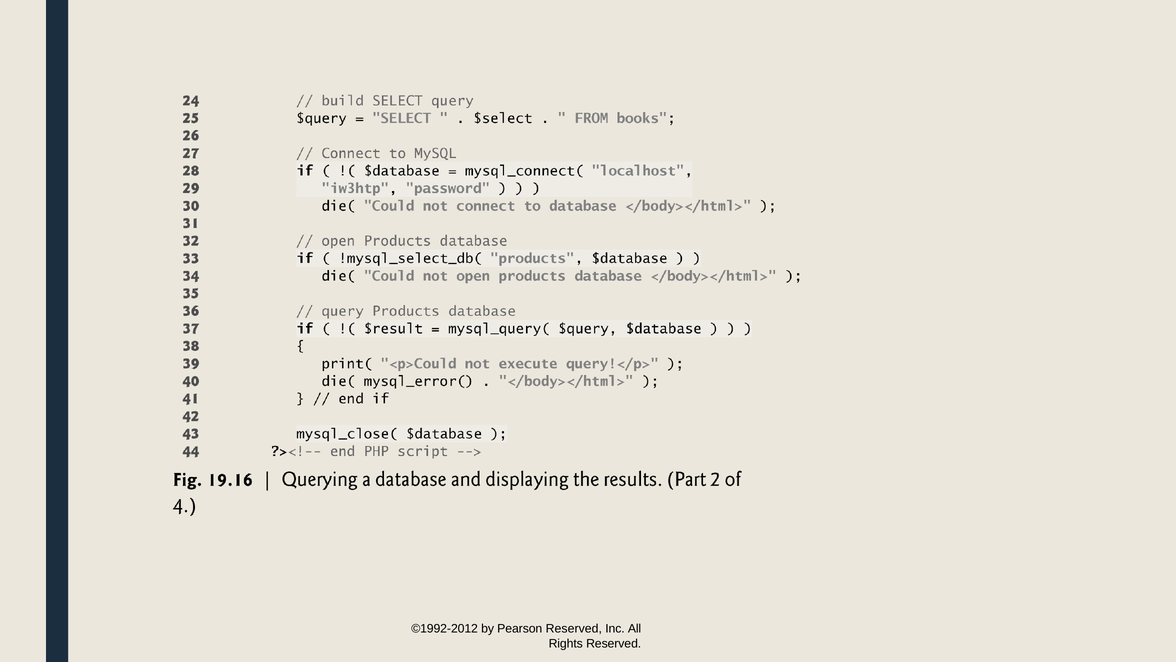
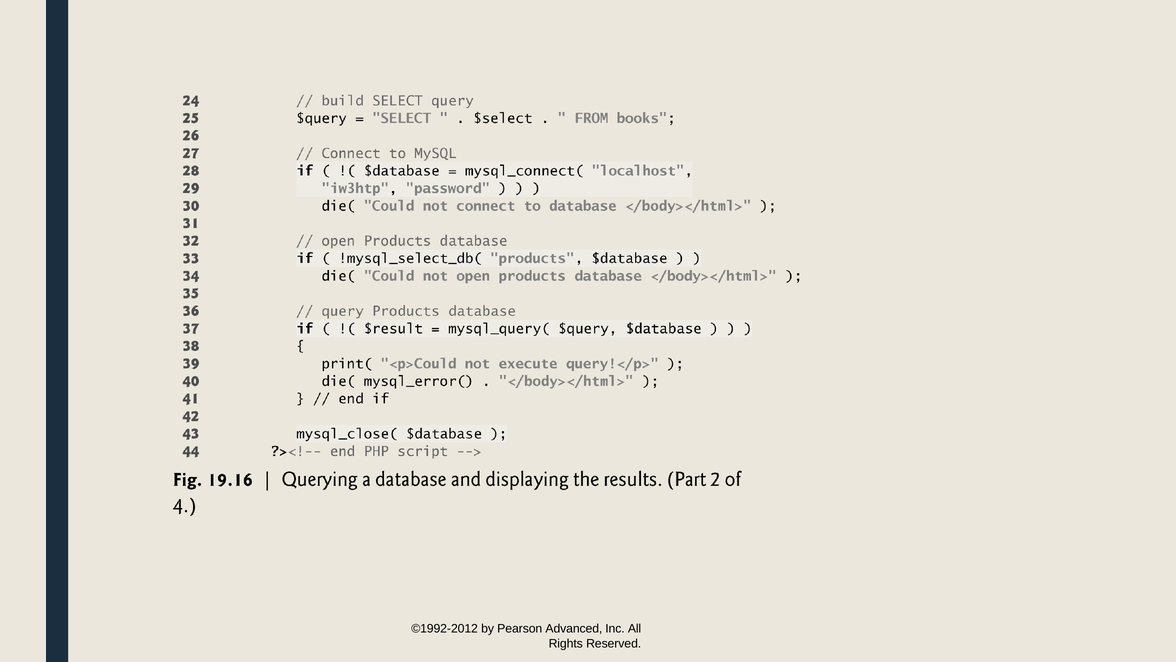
Pearson Reserved: Reserved -> Advanced
